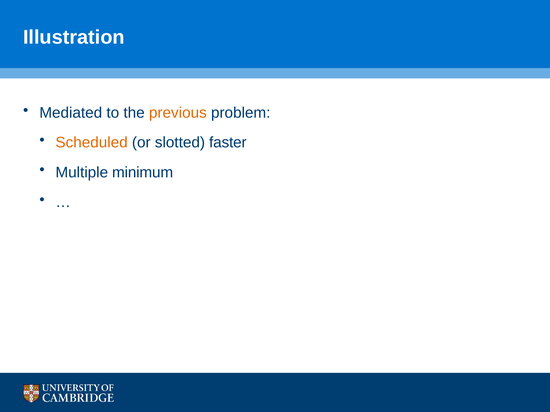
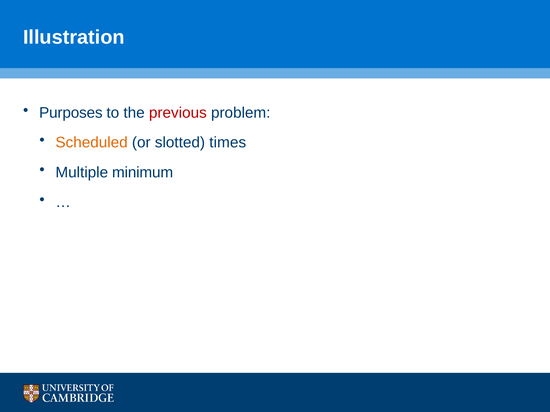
Mediated: Mediated -> Purposes
previous colour: orange -> red
faster: faster -> times
